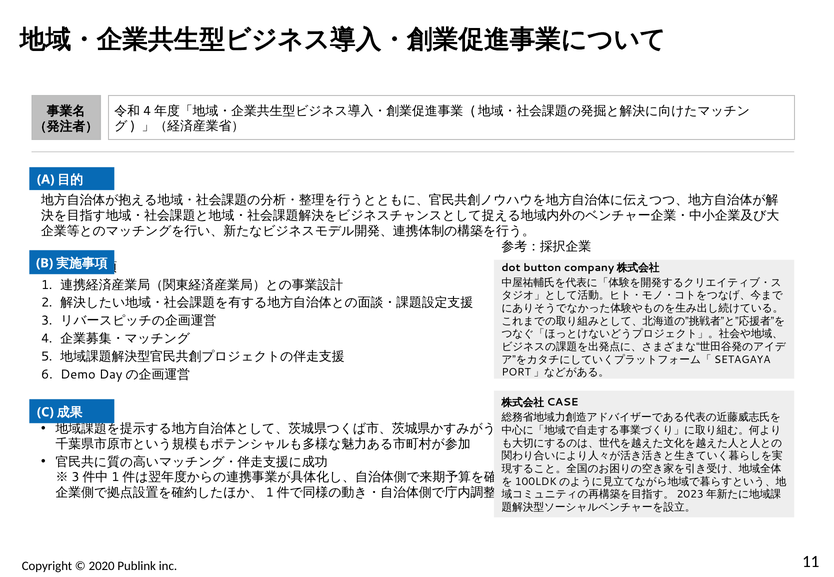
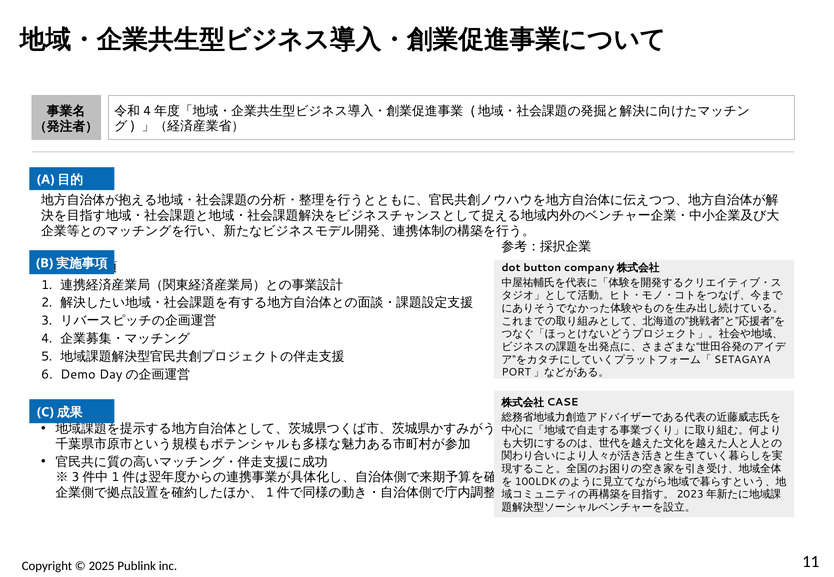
2020: 2020 -> 2025
